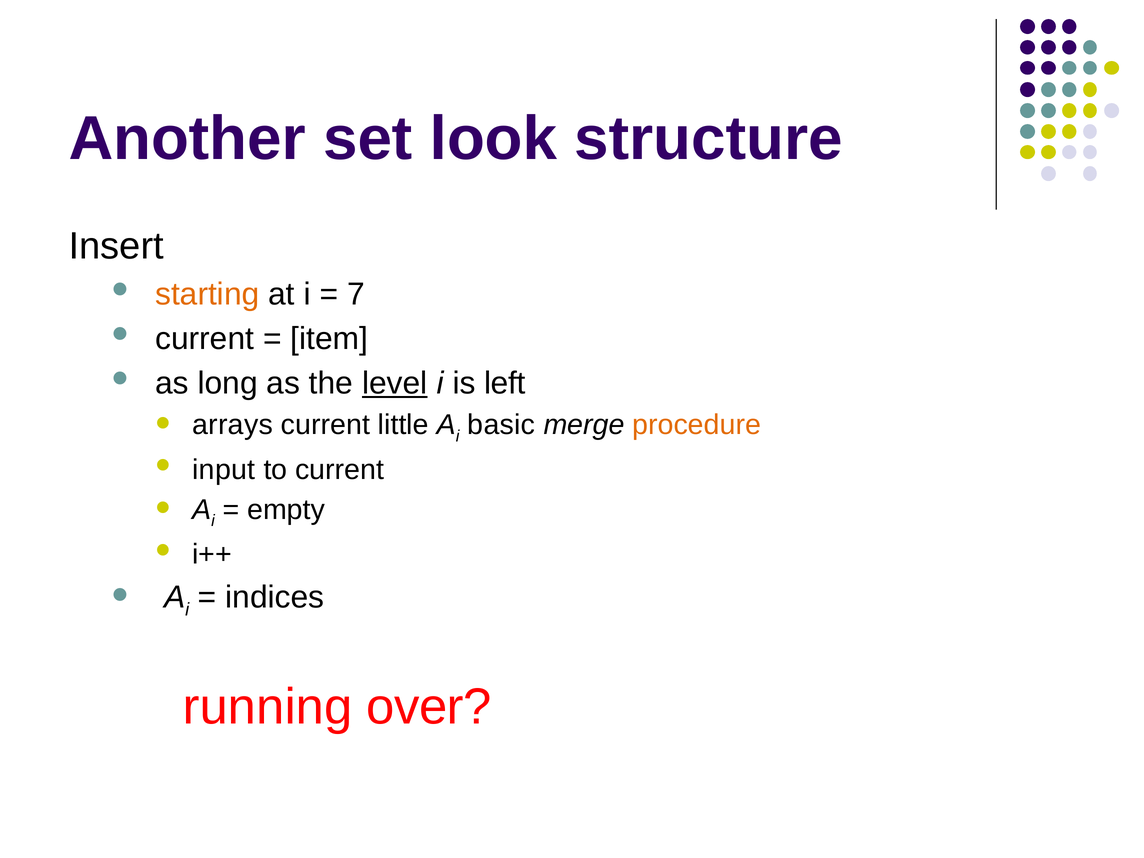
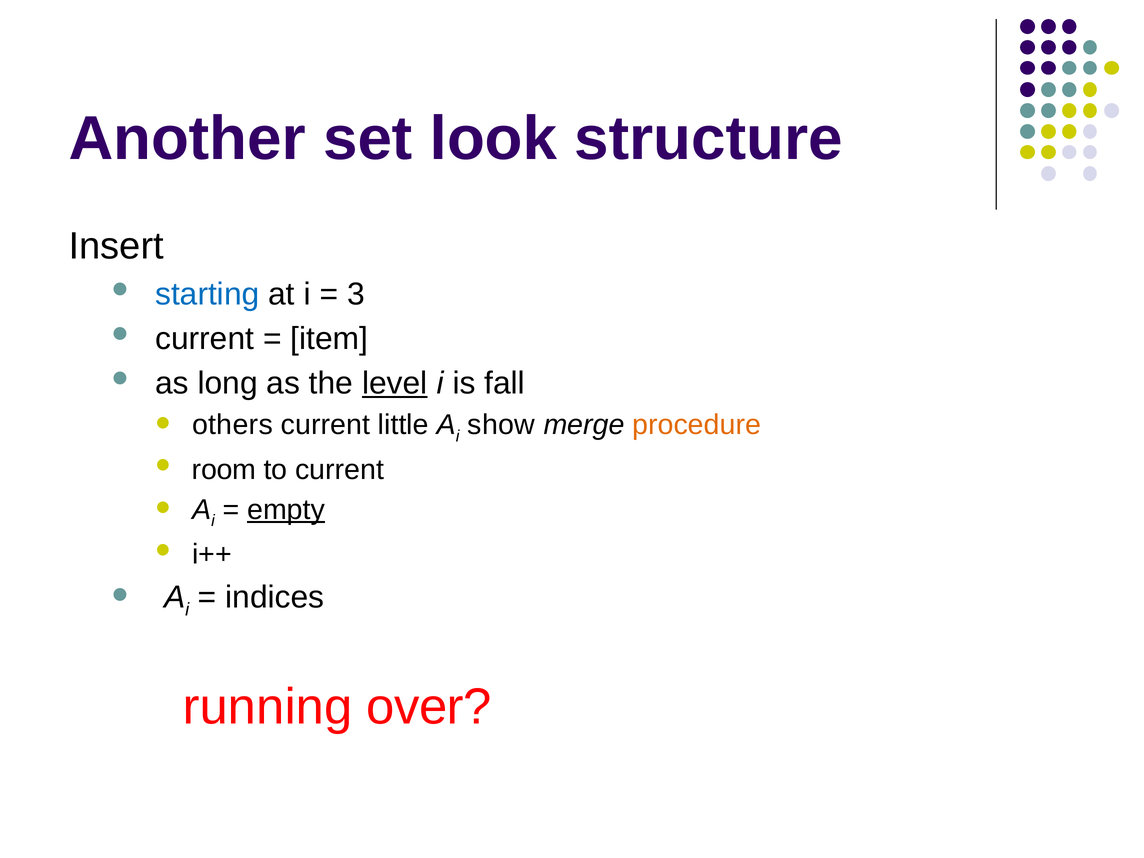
starting colour: orange -> blue
7: 7 -> 3
left: left -> fall
arrays: arrays -> others
basic: basic -> show
input: input -> room
empty underline: none -> present
